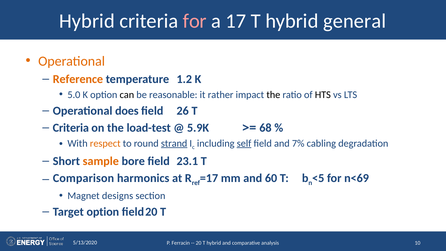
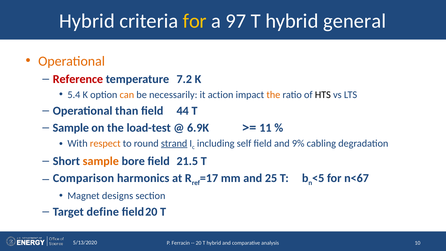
for at (195, 21) colour: pink -> yellow
17: 17 -> 97
Reference colour: orange -> red
1.2: 1.2 -> 7.2
5.0: 5.0 -> 5.4
can colour: black -> orange
reasonable: reasonable -> necessarily
rather: rather -> action
the at (273, 95) colour: black -> orange
does: does -> than
26: 26 -> 44
Criteria at (71, 128): Criteria -> Sample
5.9K: 5.9K -> 6.9K
68: 68 -> 11
self underline: present -> none
7%: 7% -> 9%
23.1: 23.1 -> 21.5
60: 60 -> 25
n<69: n<69 -> n<67
Target option: option -> define
